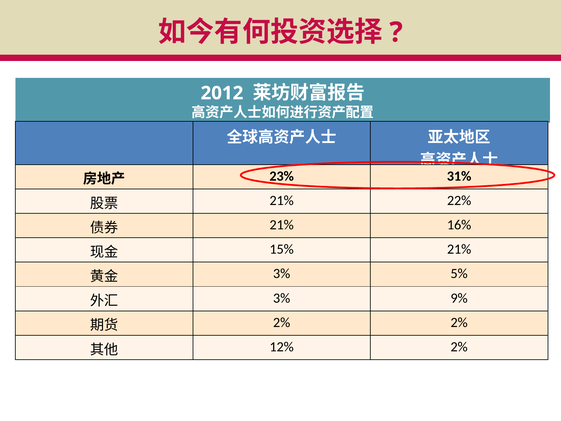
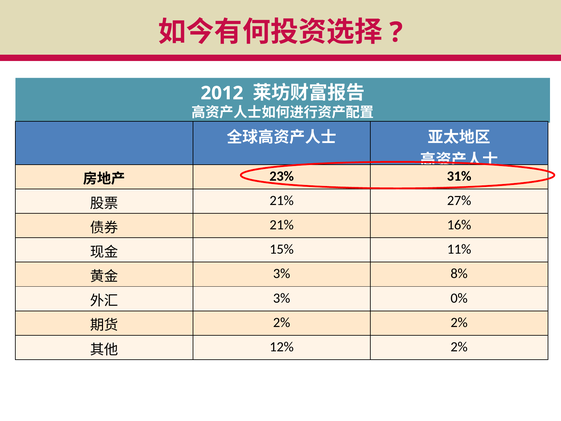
22%: 22% -> 27%
15% 21%: 21% -> 11%
5%: 5% -> 8%
9%: 9% -> 0%
